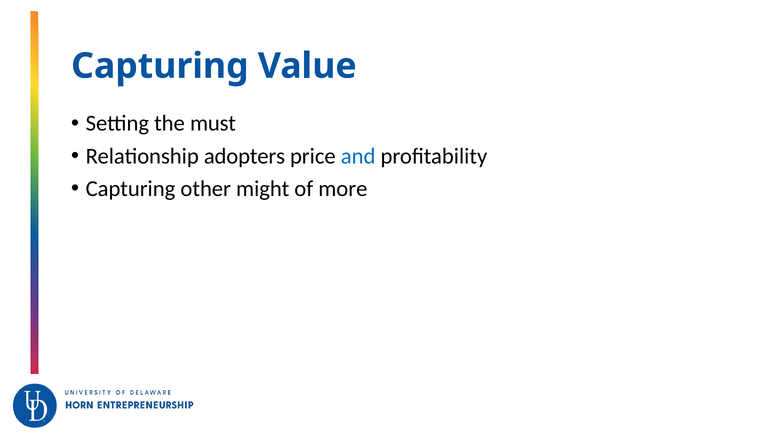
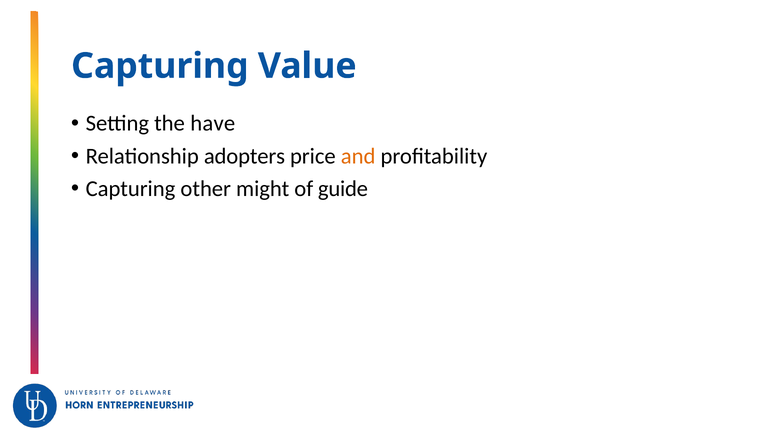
must: must -> have
and colour: blue -> orange
more: more -> guide
